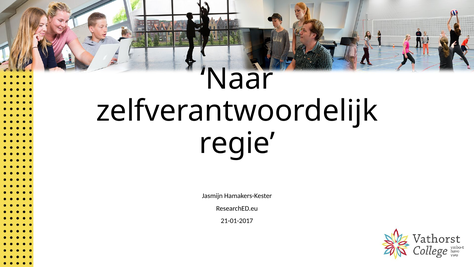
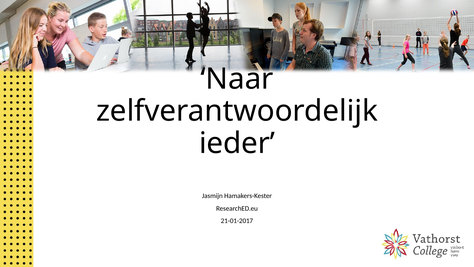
regie: regie -> ieder
